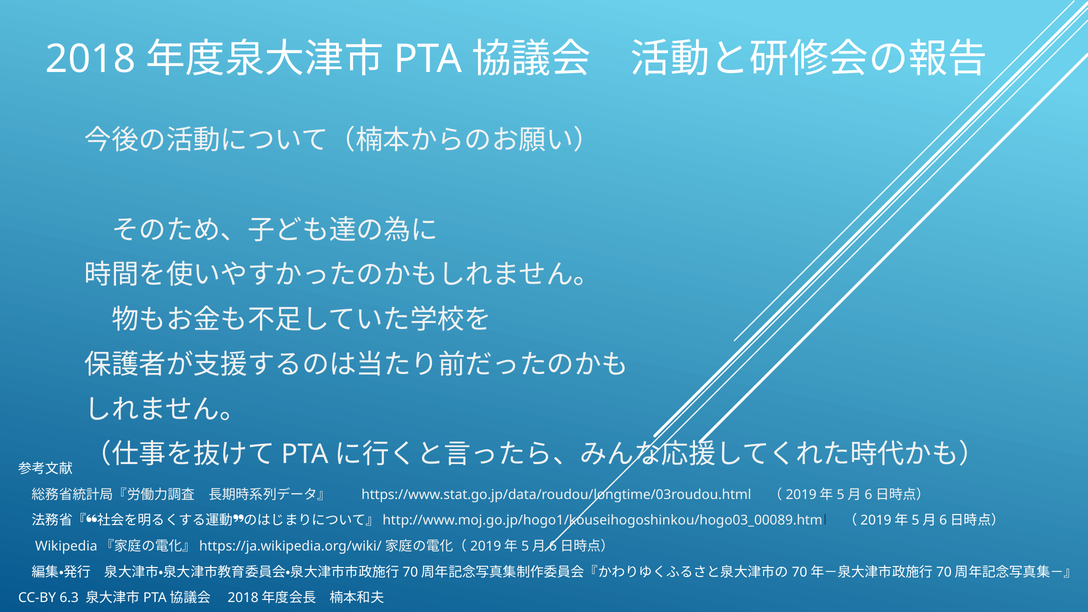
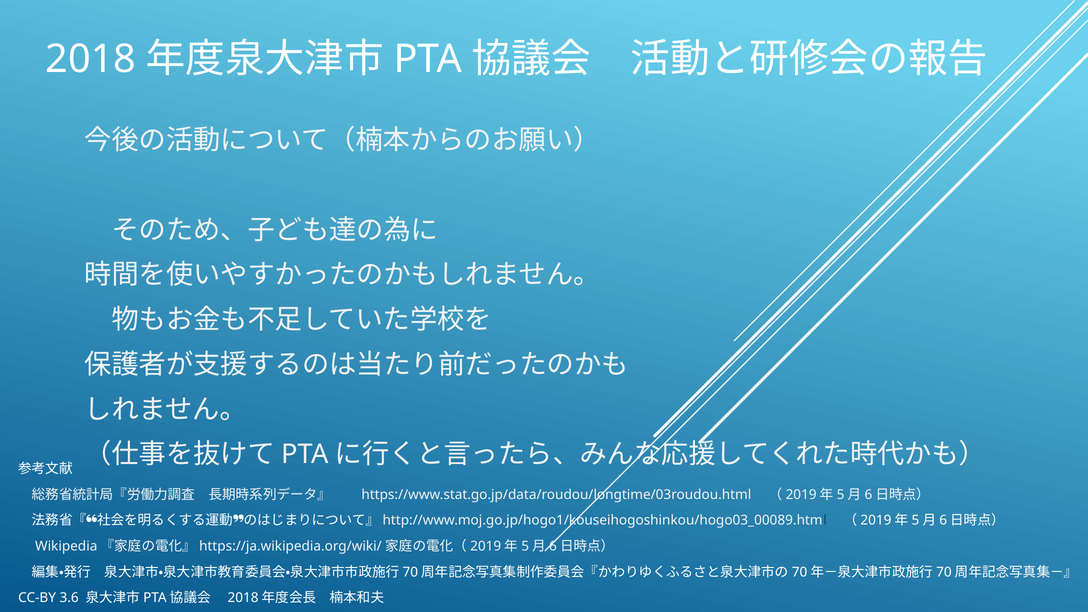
6.3: 6.3 -> 3.6
